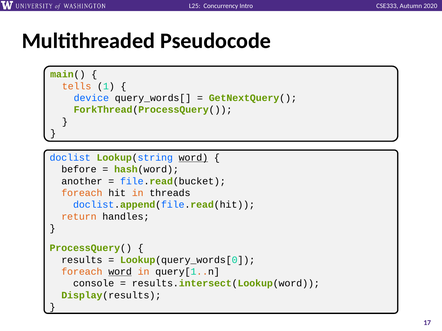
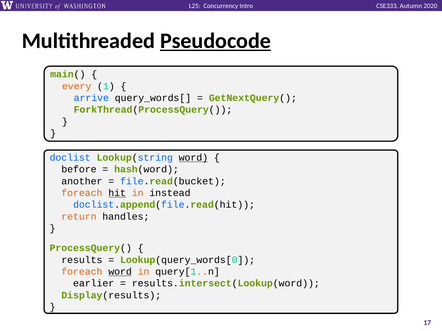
Pseudocode underline: none -> present
tells: tells -> every
device: device -> arrive
hit underline: none -> present
threads: threads -> instead
console: console -> earlier
